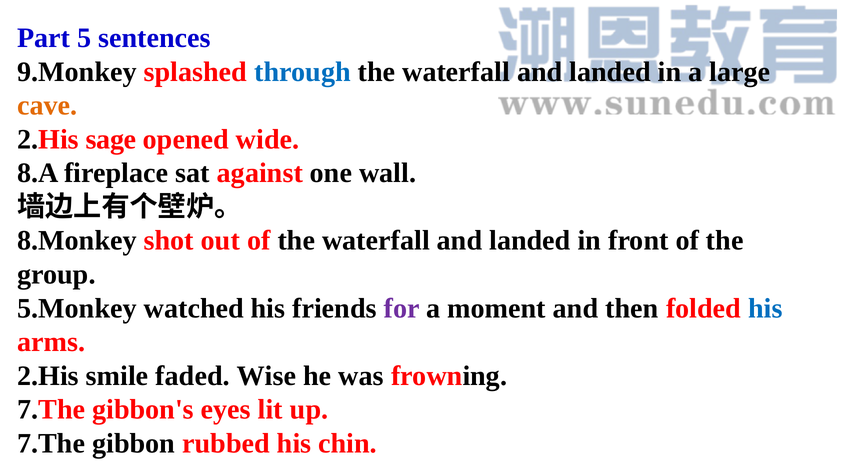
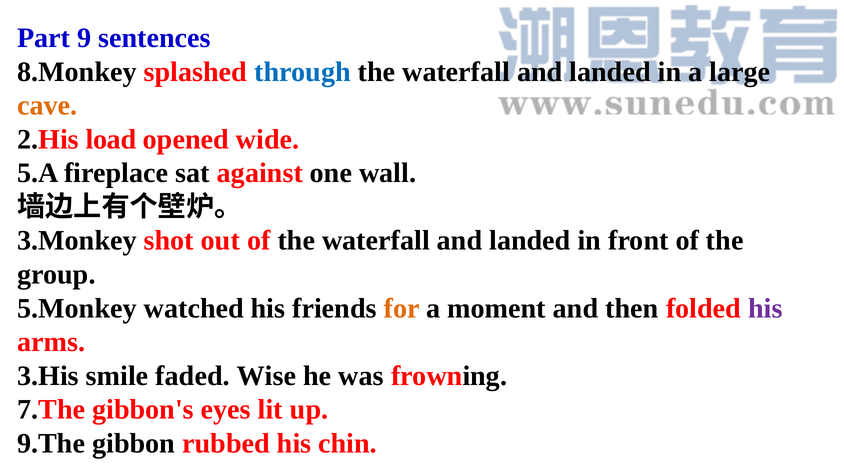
5: 5 -> 9
9.Monkey: 9.Monkey -> 8.Monkey
sage: sage -> load
8.A: 8.A -> 5.A
8.Monkey: 8.Monkey -> 3.Monkey
for colour: purple -> orange
his at (765, 308) colour: blue -> purple
2.His at (48, 376): 2.His -> 3.His
7.The at (51, 443): 7.The -> 9.The
